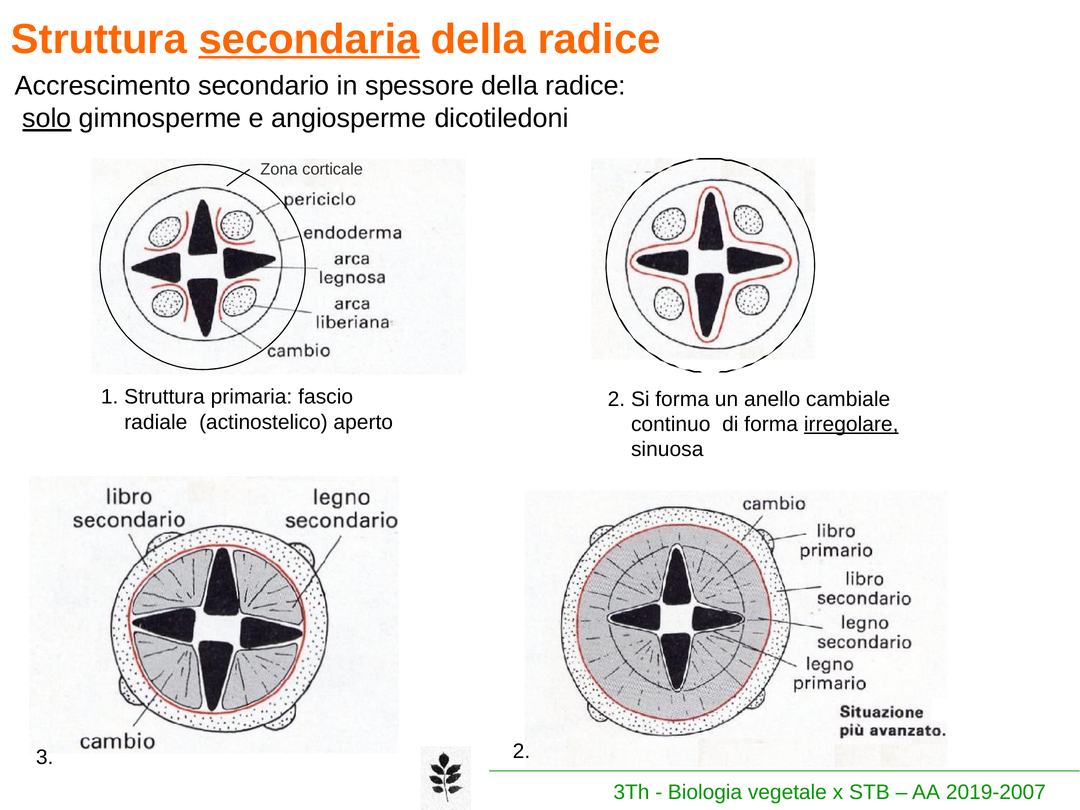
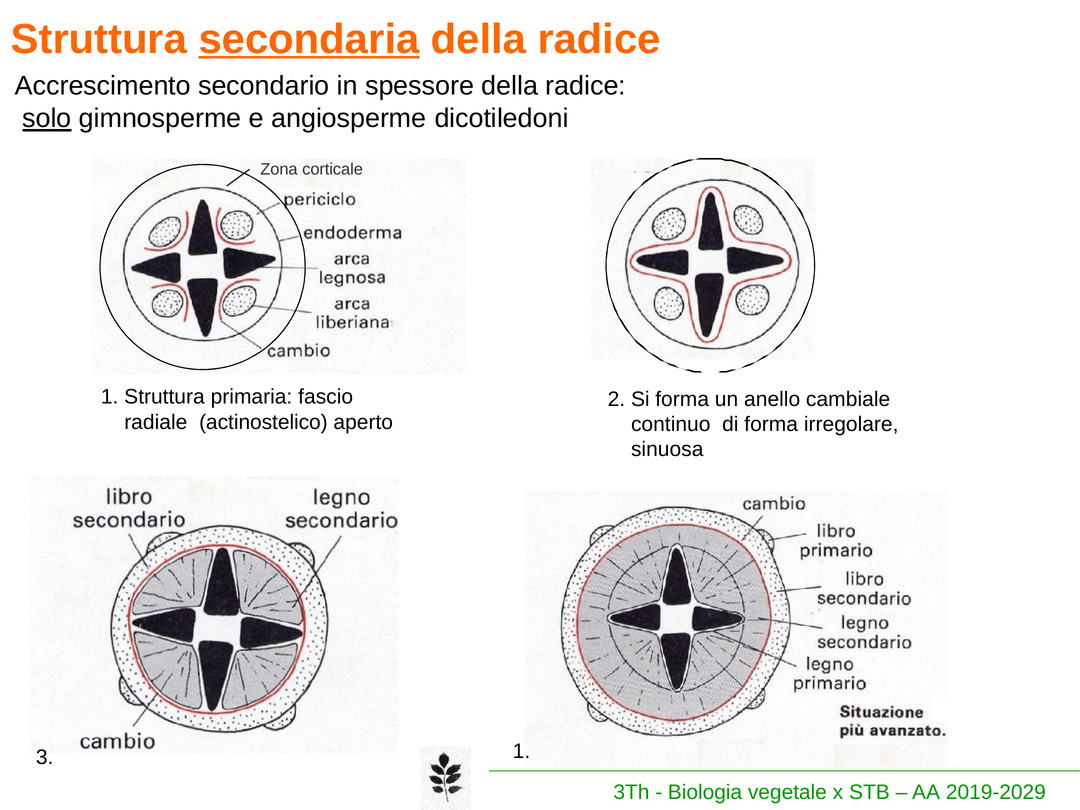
irregolare underline: present -> none
3 2: 2 -> 1
2019-2007: 2019-2007 -> 2019-2029
